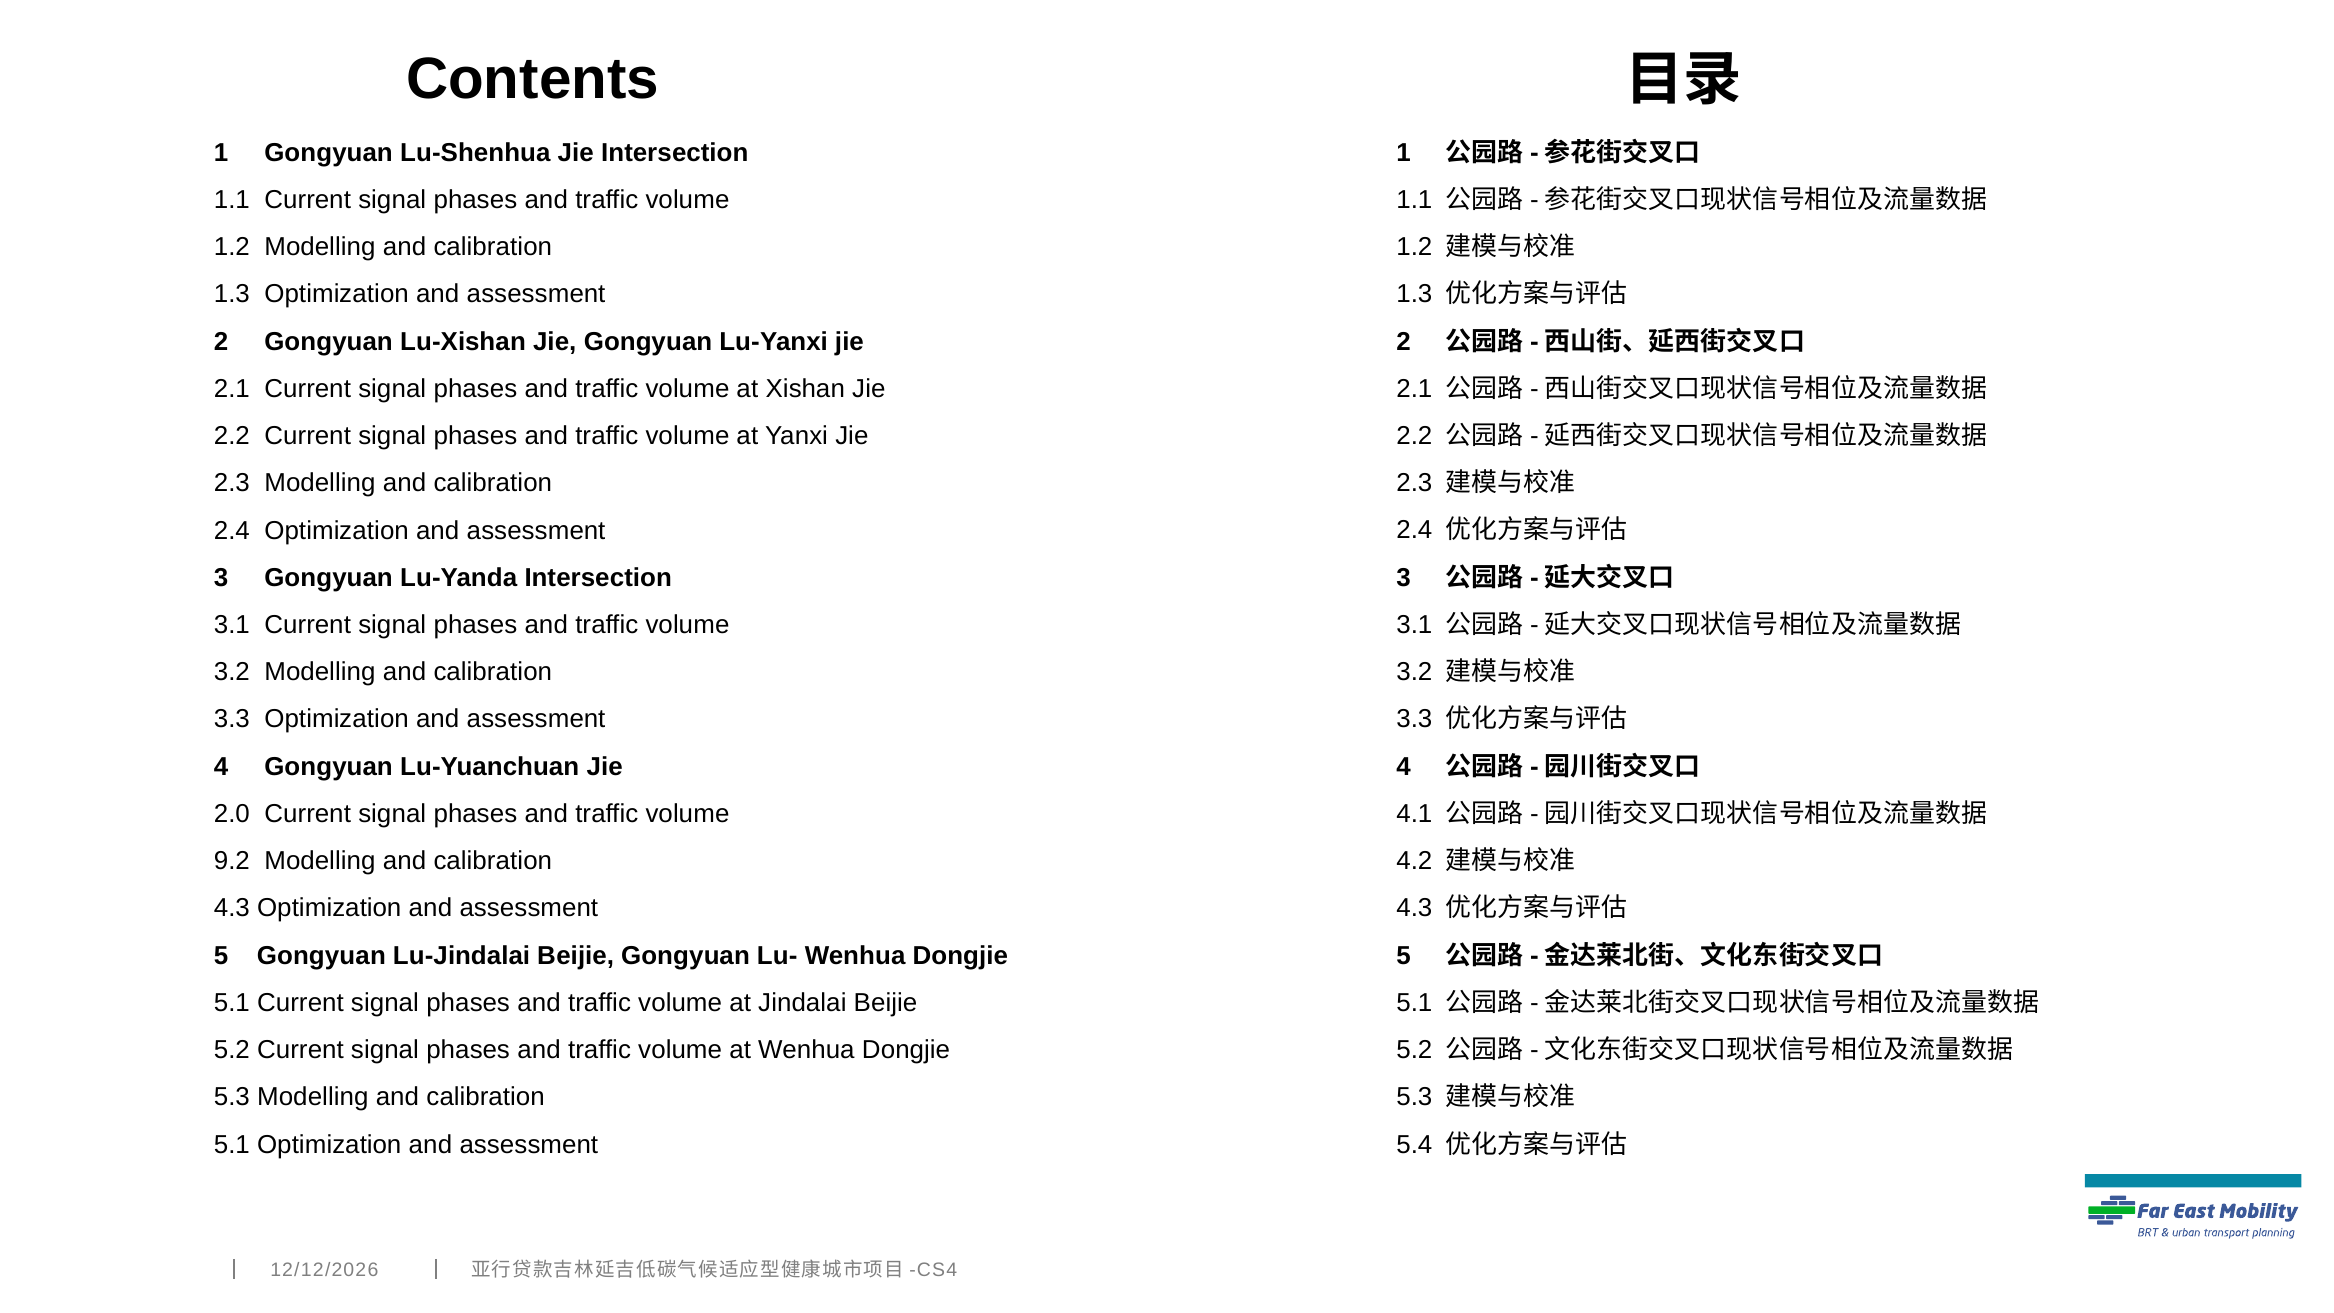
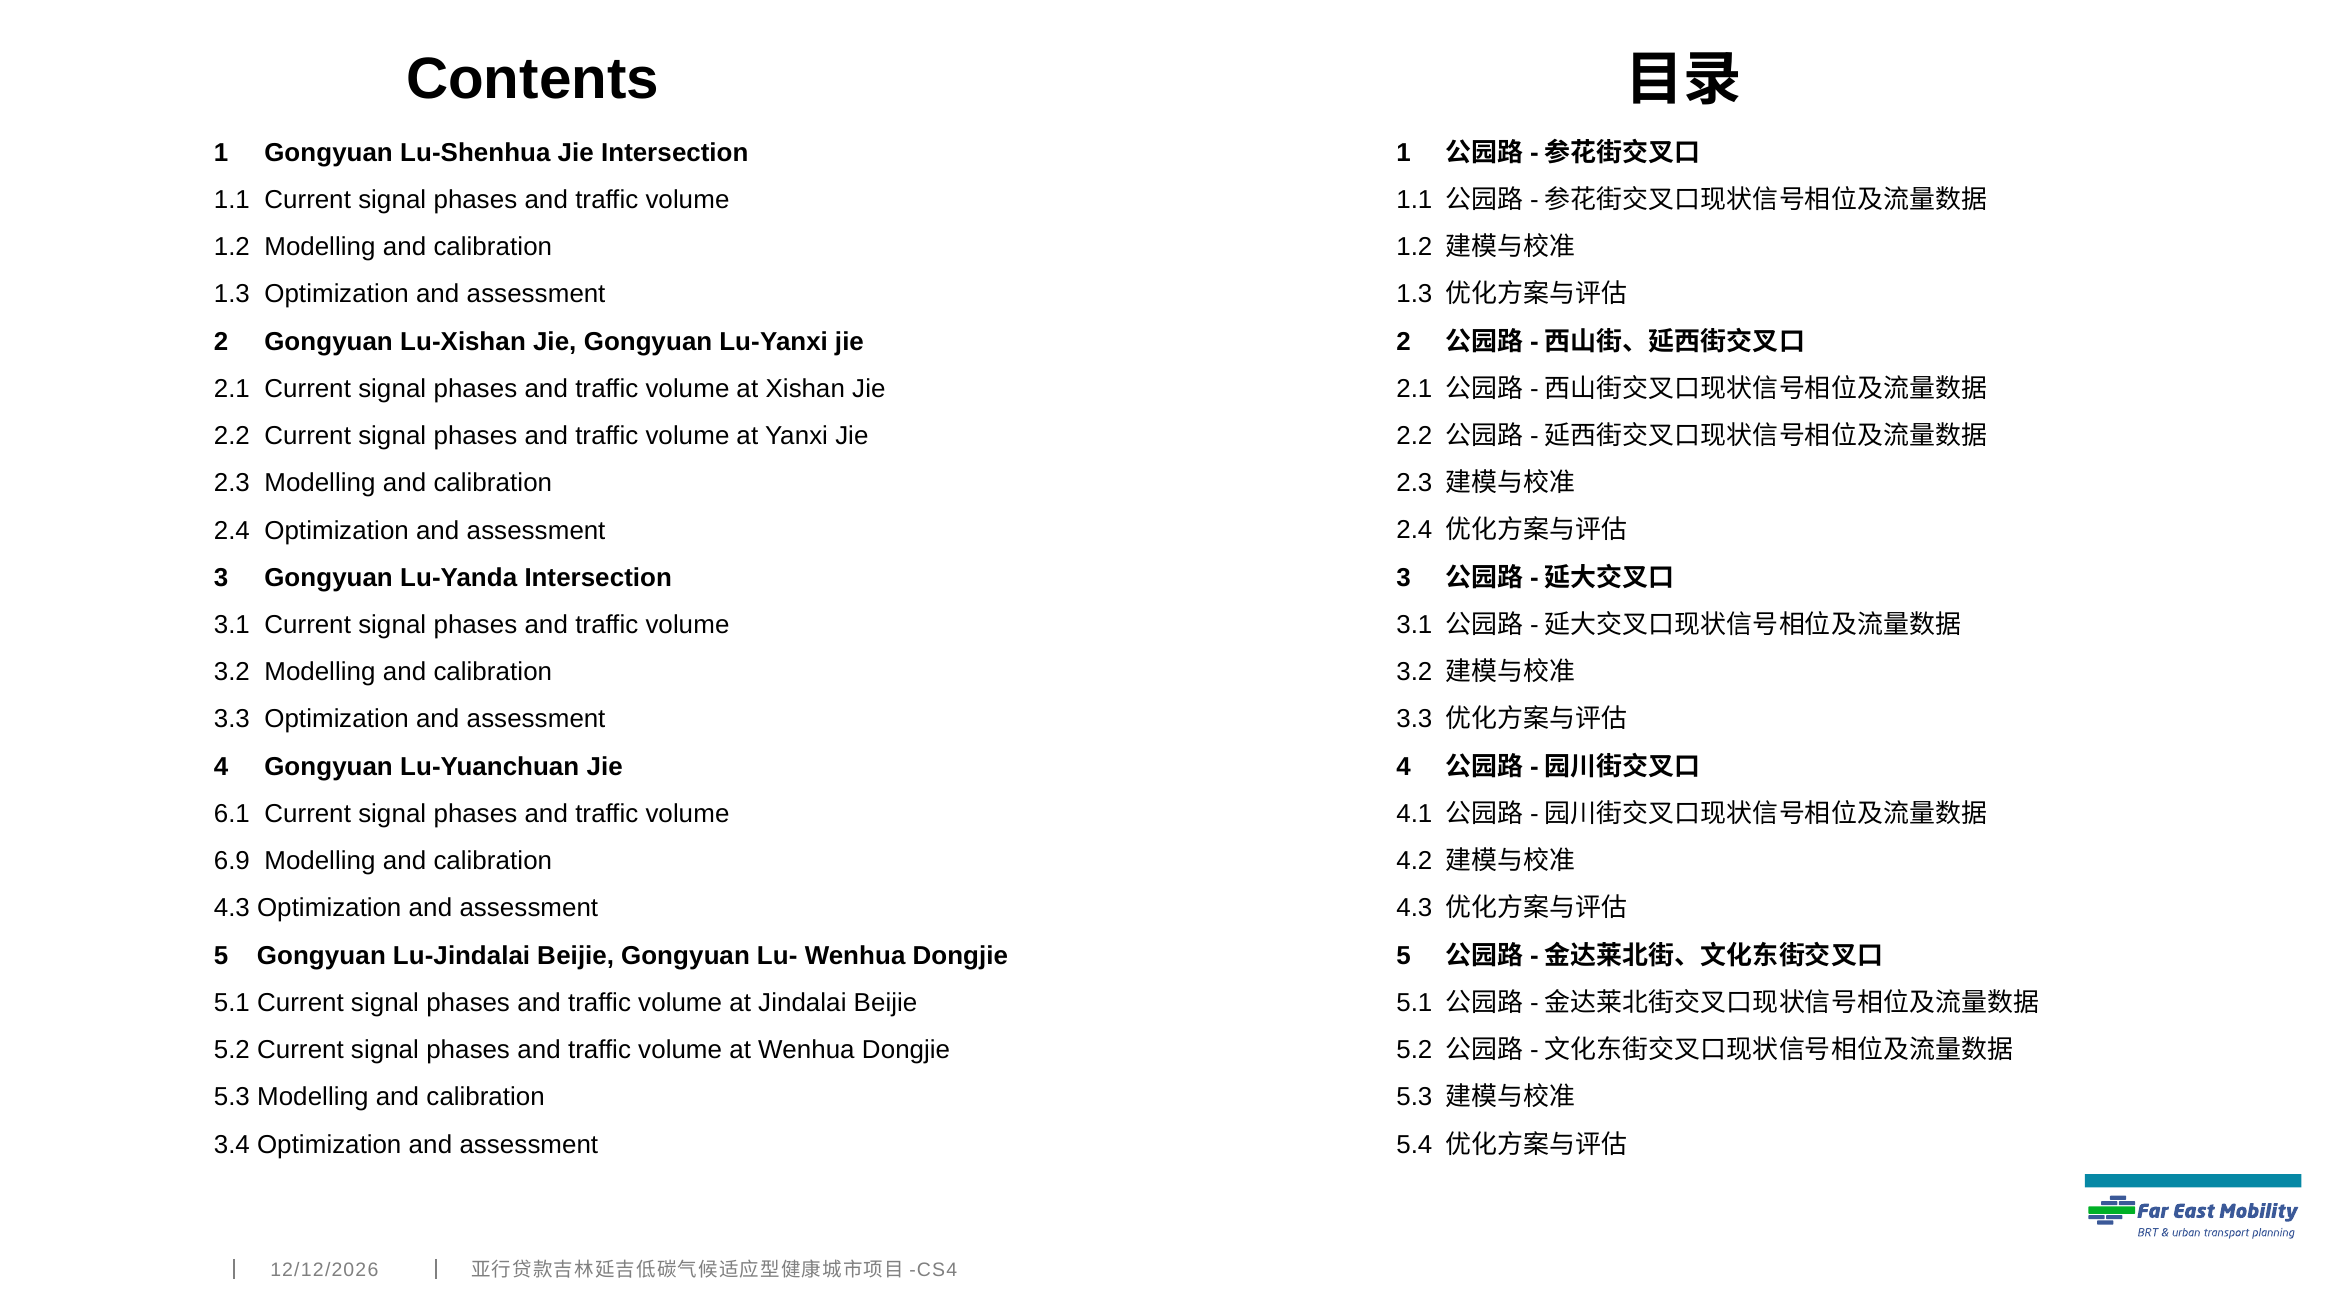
2.0: 2.0 -> 6.1
9.2: 9.2 -> 6.9
5.1 at (232, 1144): 5.1 -> 3.4
